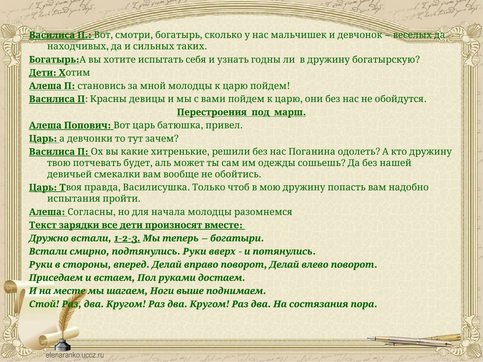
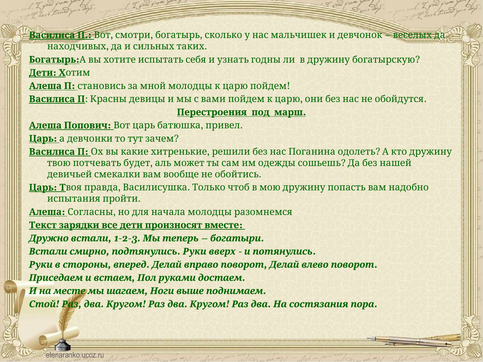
1-2-3 underline: present -> none
